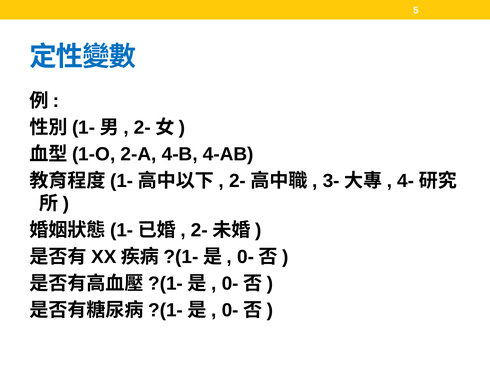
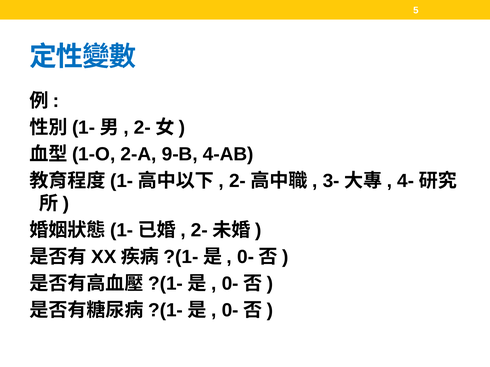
4-B: 4-B -> 9-B
